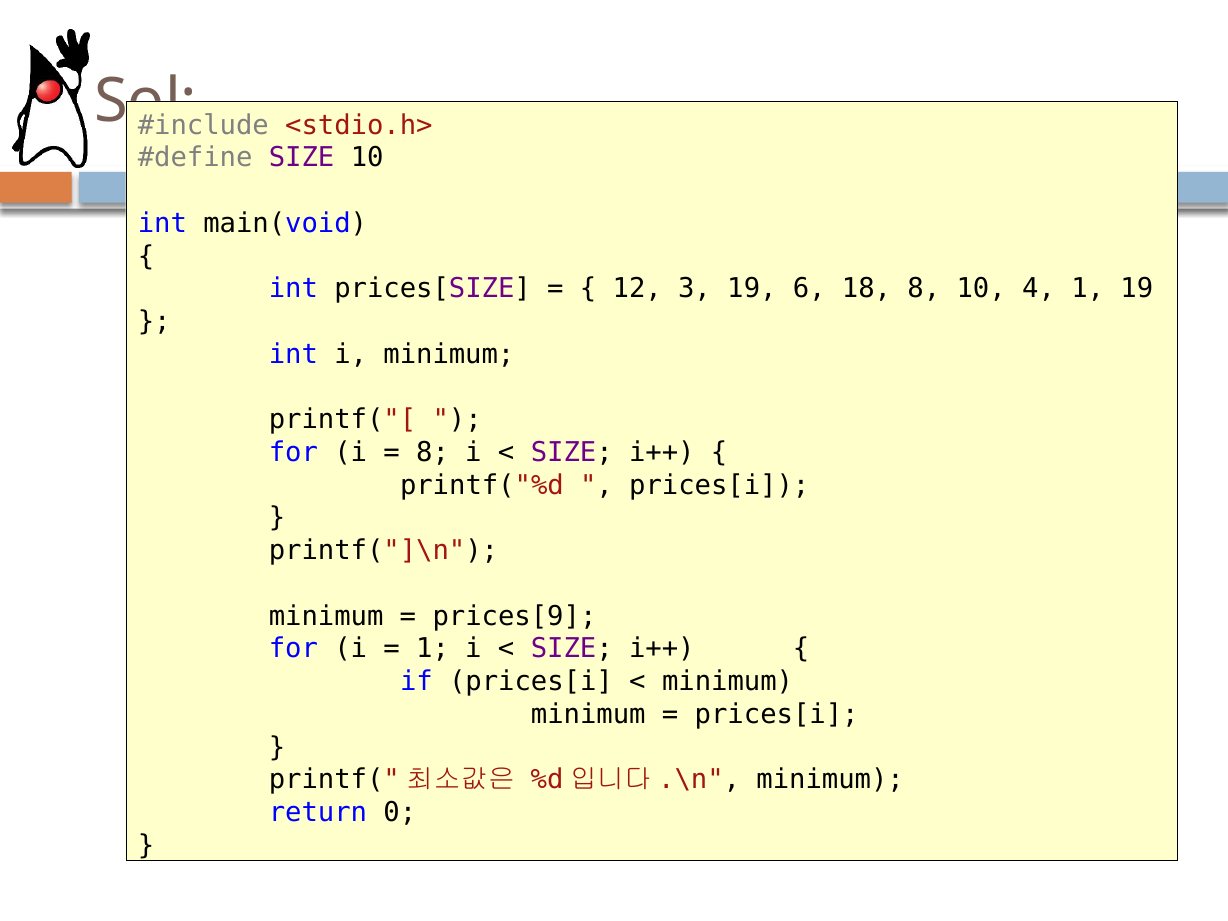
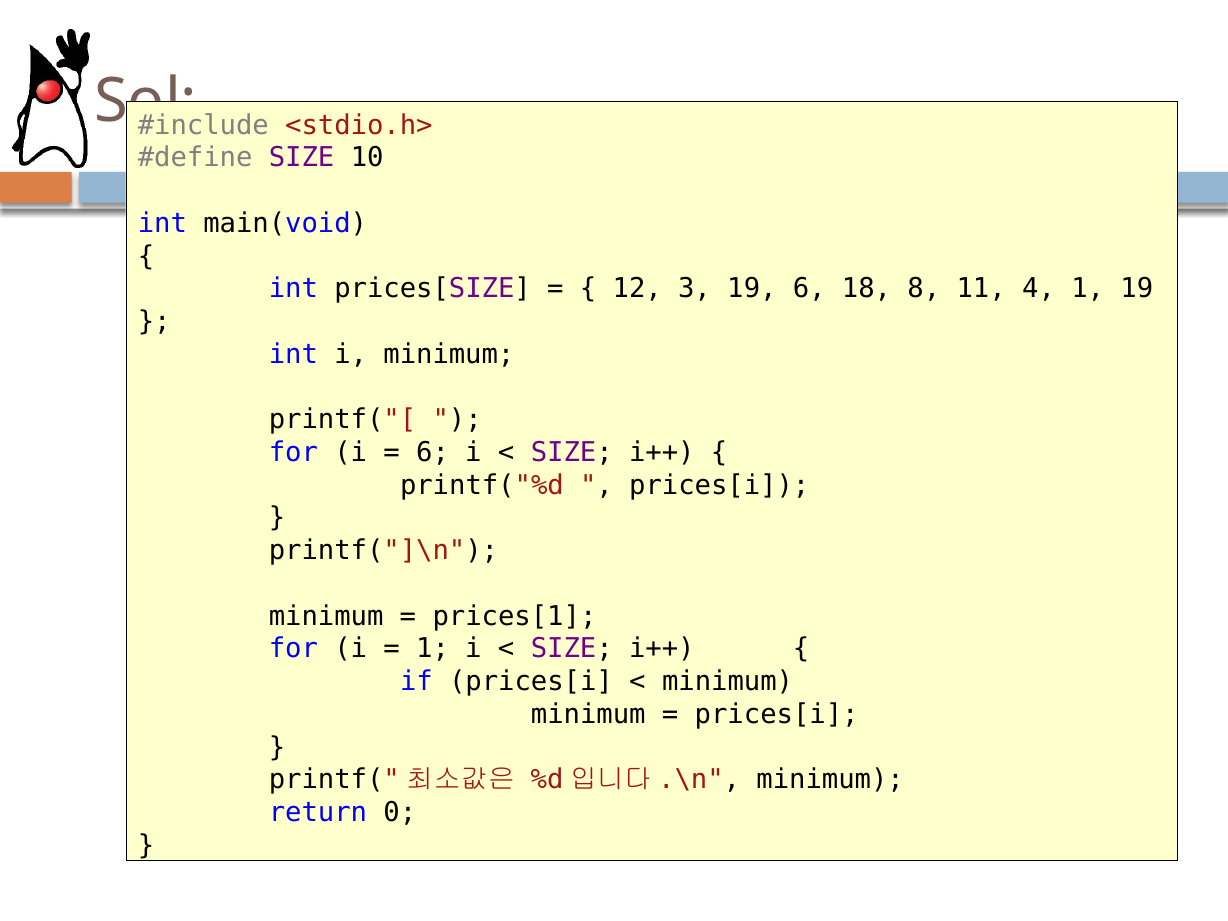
8 10: 10 -> 11
8 at (433, 452): 8 -> 6
prices[9: prices[9 -> prices[1
